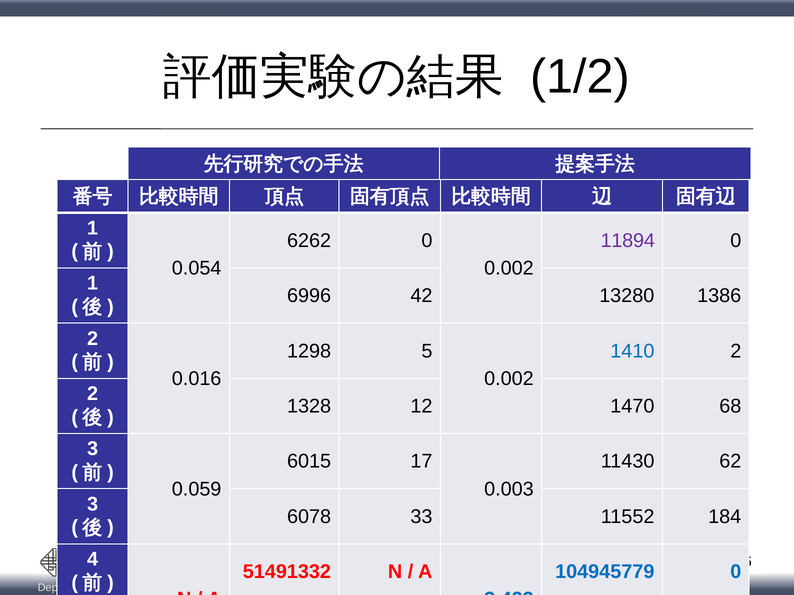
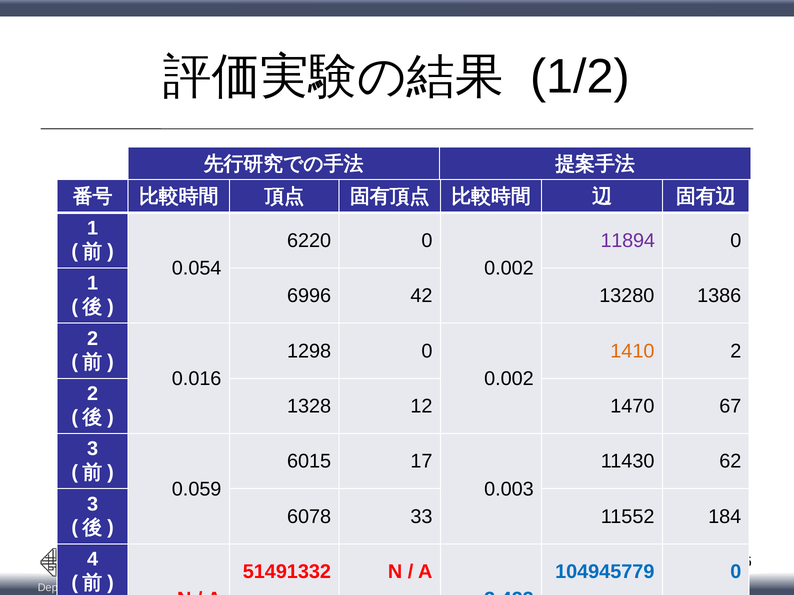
6262: 6262 -> 6220
1298 5: 5 -> 0
1410 colour: blue -> orange
68: 68 -> 67
